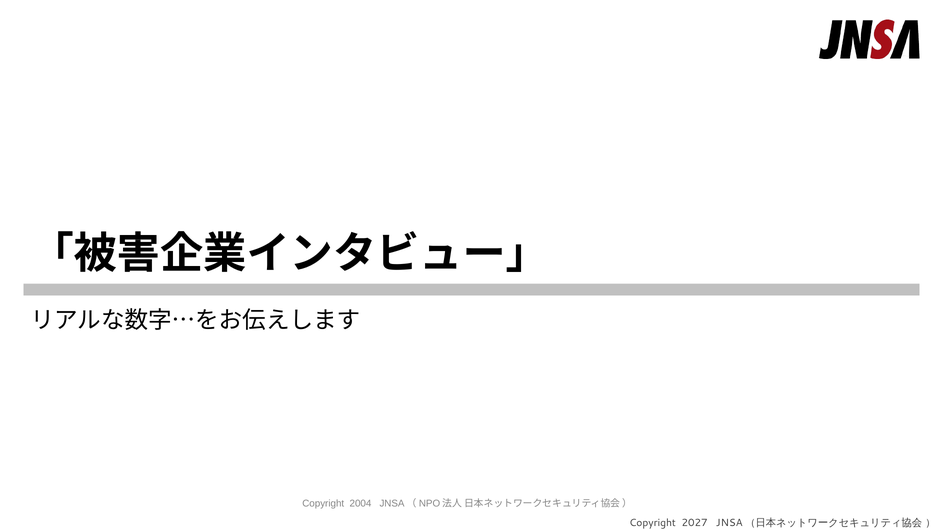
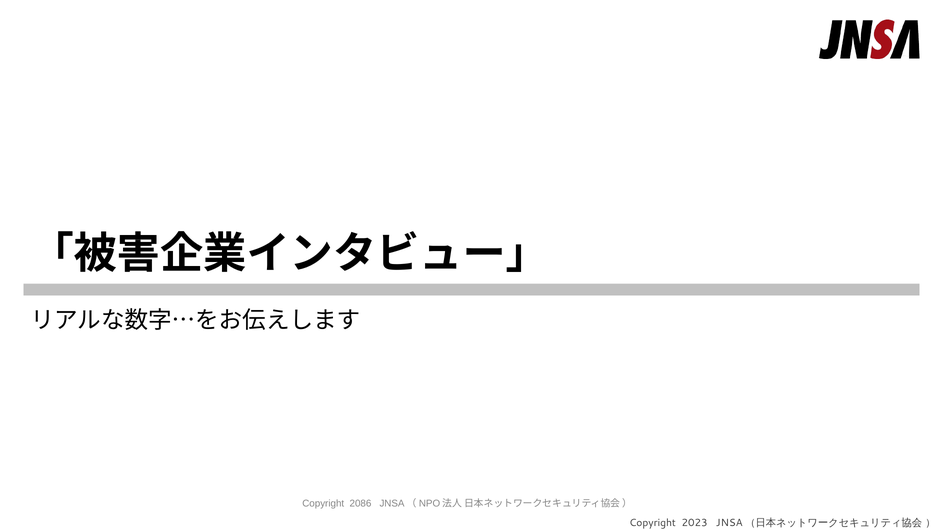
2004: 2004 -> 2086
2027: 2027 -> 2023
